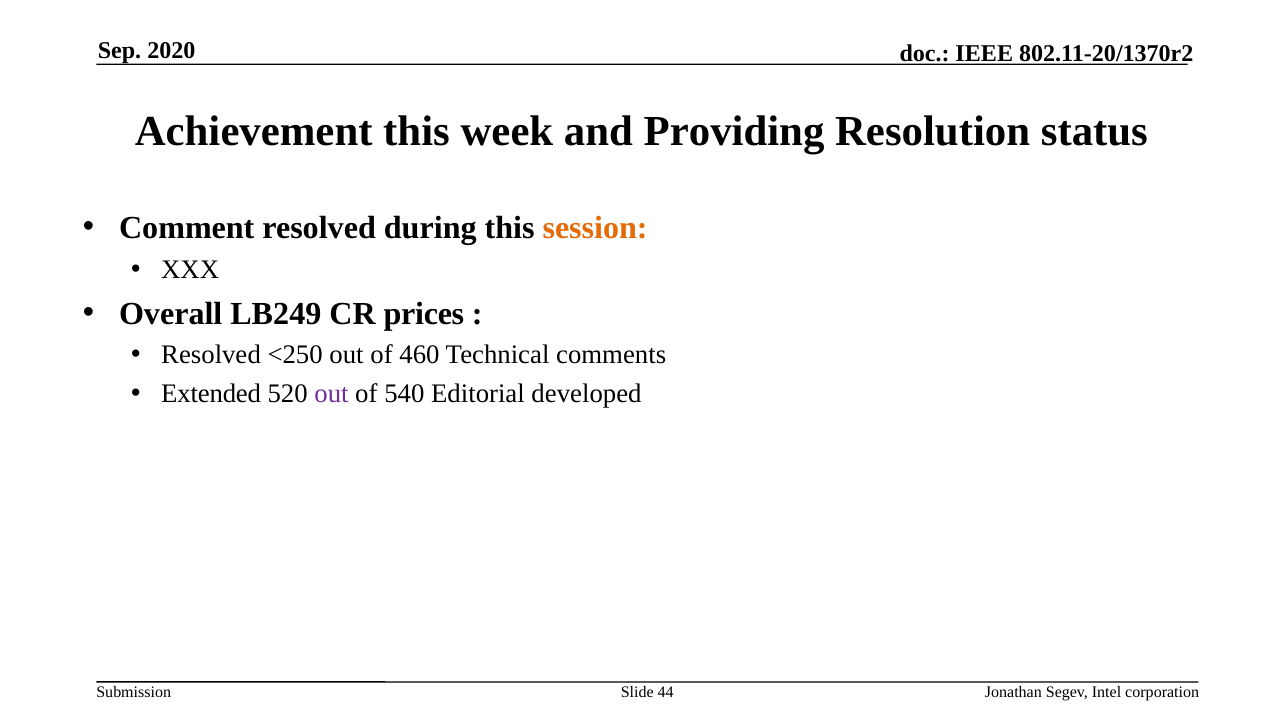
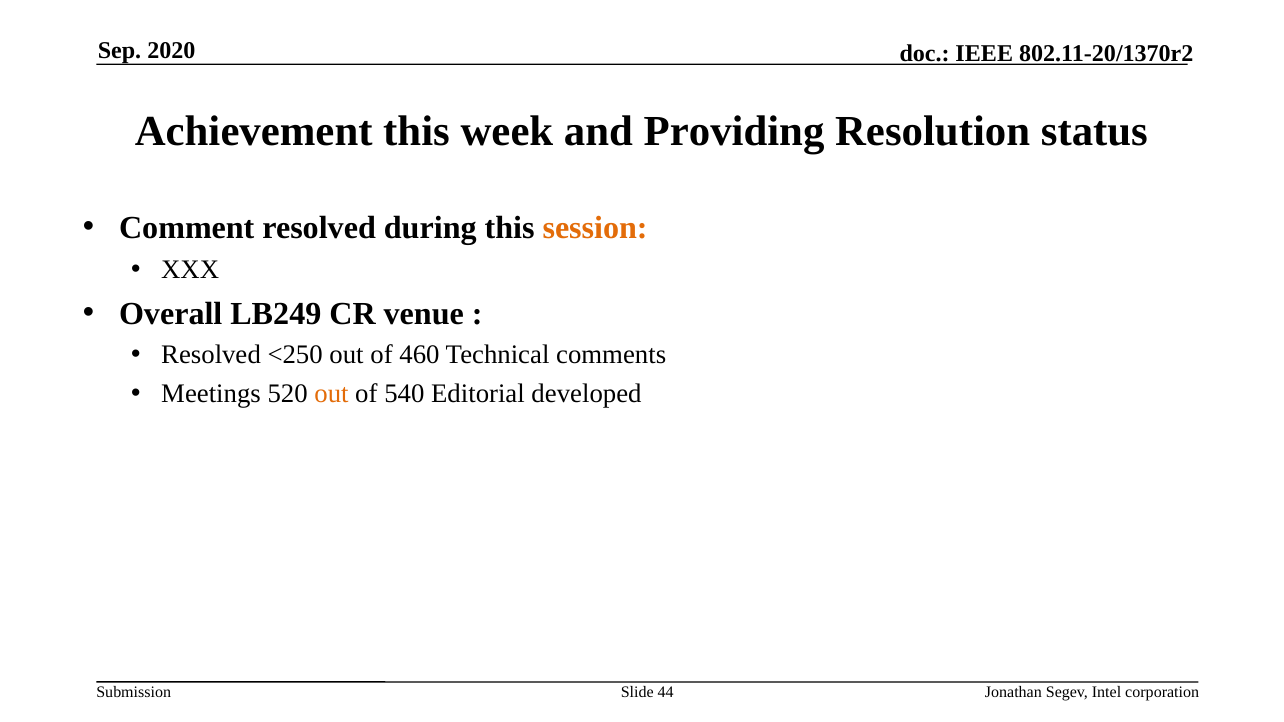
prices: prices -> venue
Extended: Extended -> Meetings
out at (331, 394) colour: purple -> orange
